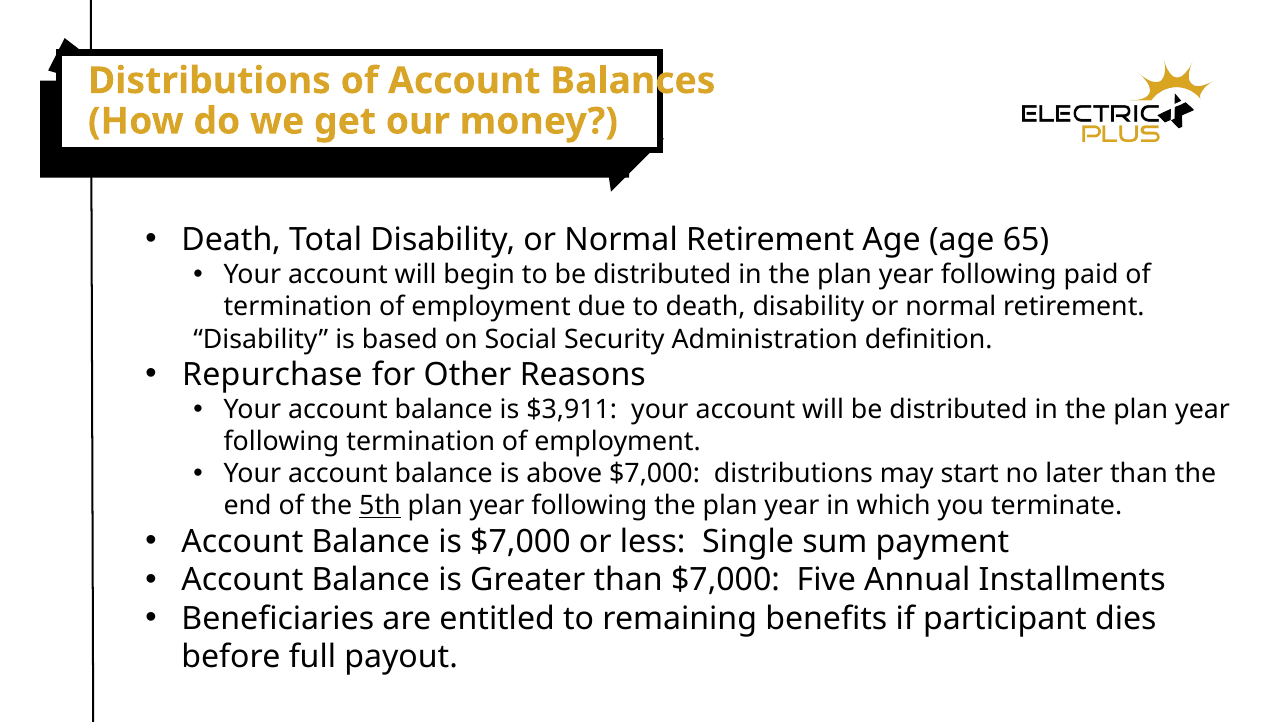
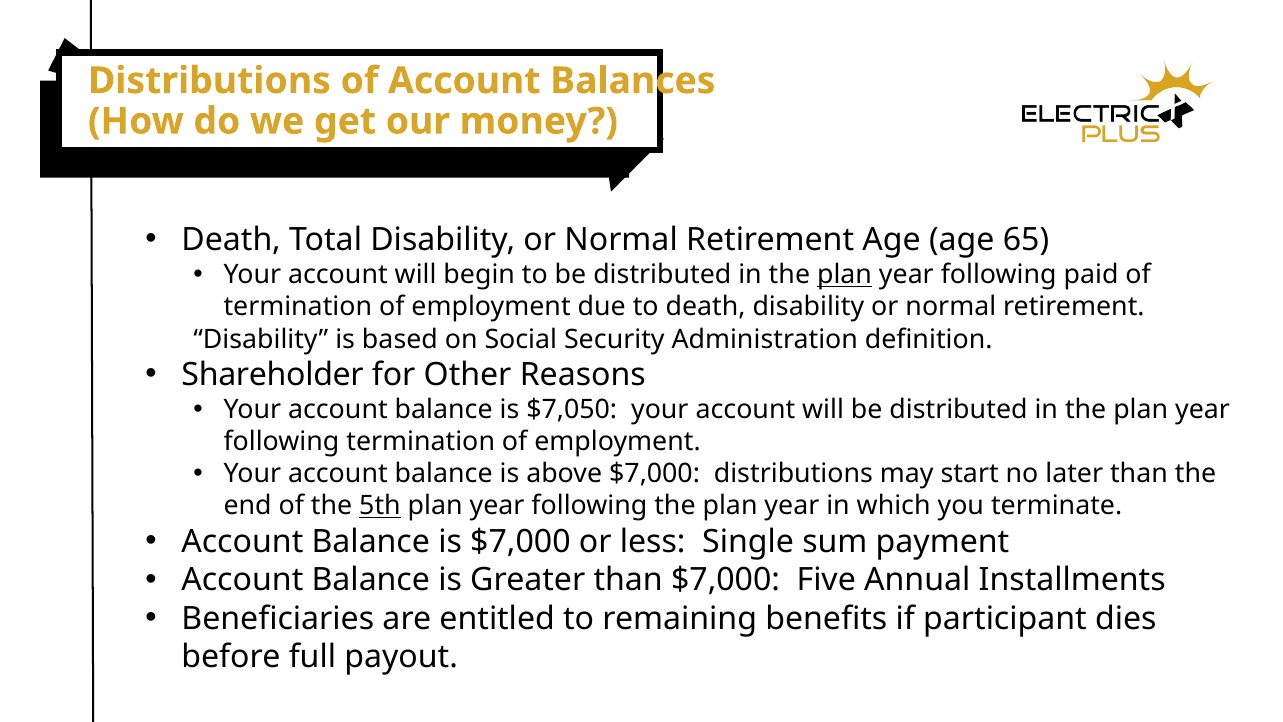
plan at (845, 275) underline: none -> present
Repurchase: Repurchase -> Shareholder
$3,911: $3,911 -> $7,050
